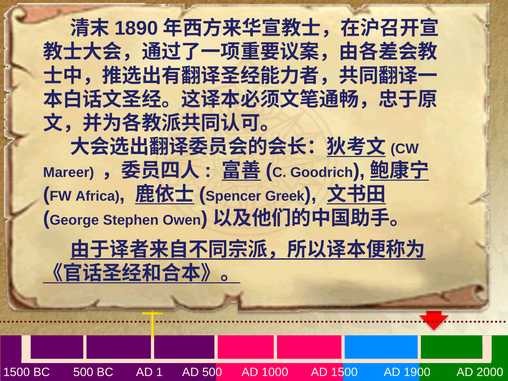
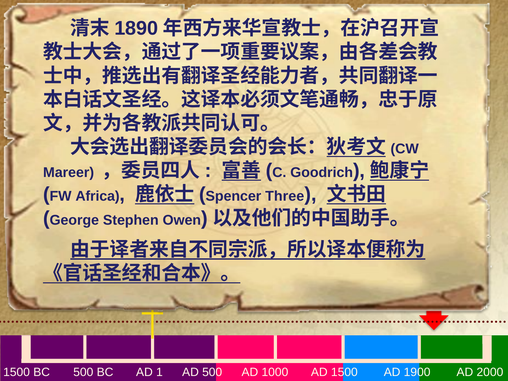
Greek: Greek -> Three
